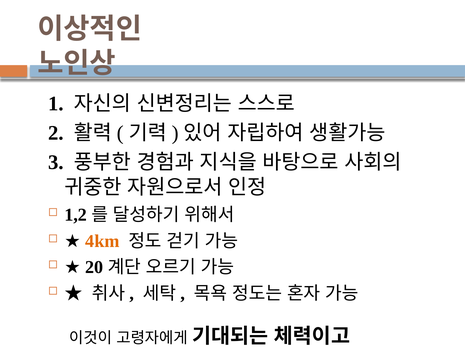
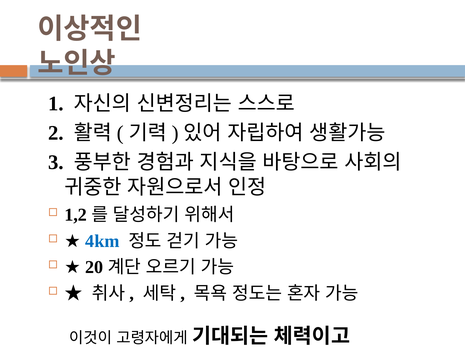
4km colour: orange -> blue
